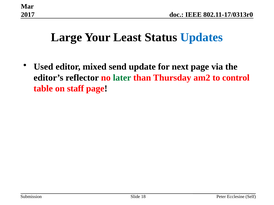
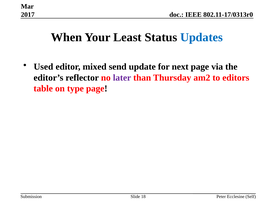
Large: Large -> When
later colour: green -> purple
control: control -> editors
staff: staff -> type
